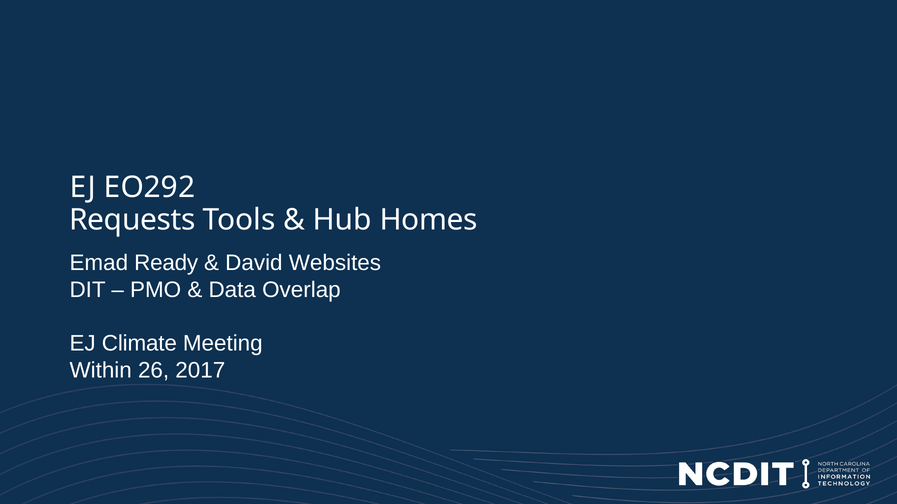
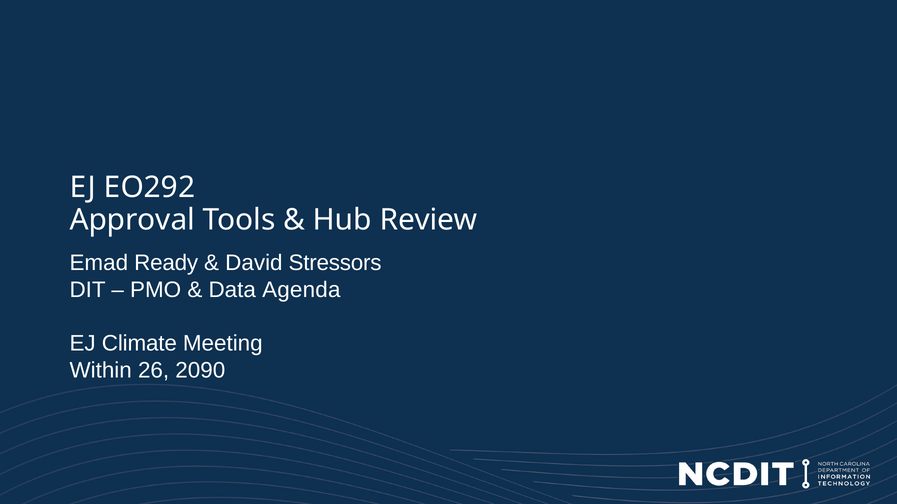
Requests: Requests -> Approval
Homes: Homes -> Review
Websites: Websites -> Stressors
Overlap: Overlap -> Agenda
2017: 2017 -> 2090
